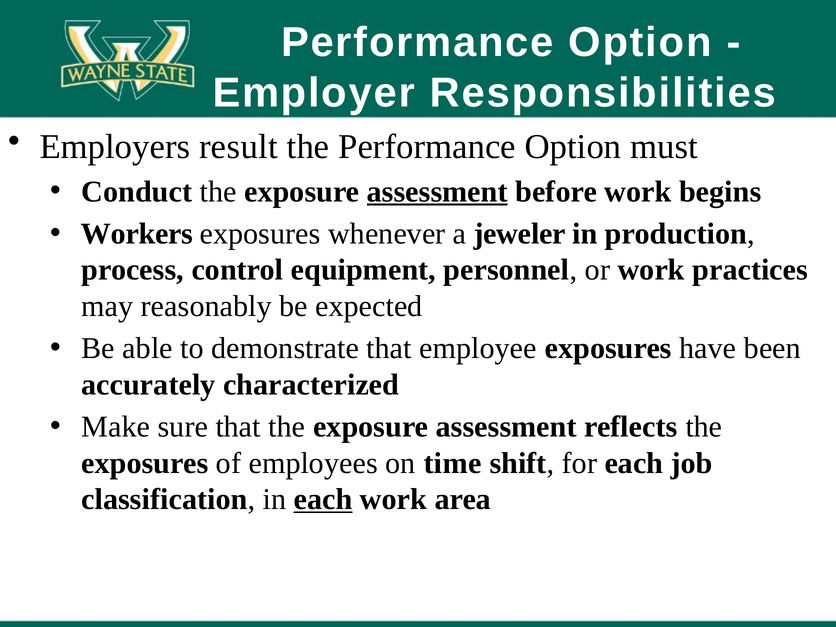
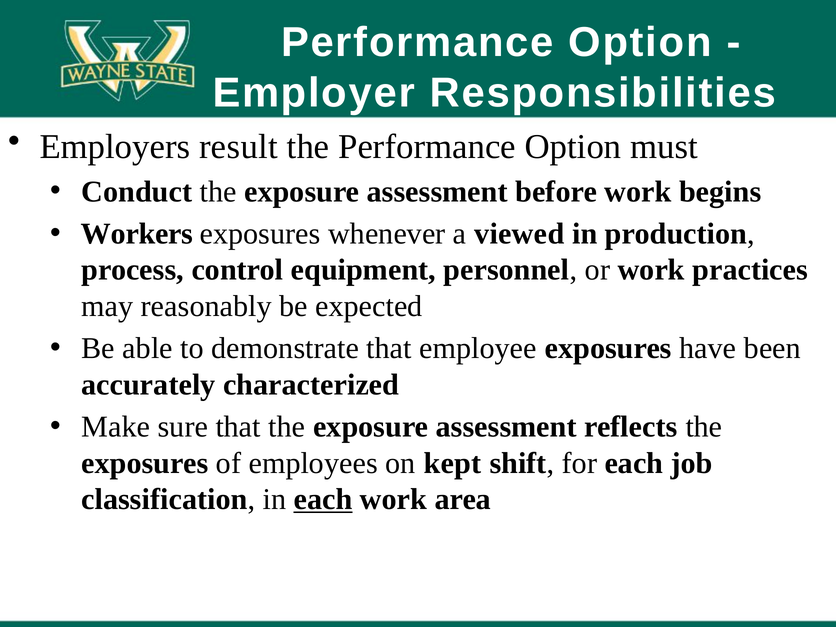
assessment at (437, 192) underline: present -> none
jeweler: jeweler -> viewed
time: time -> kept
